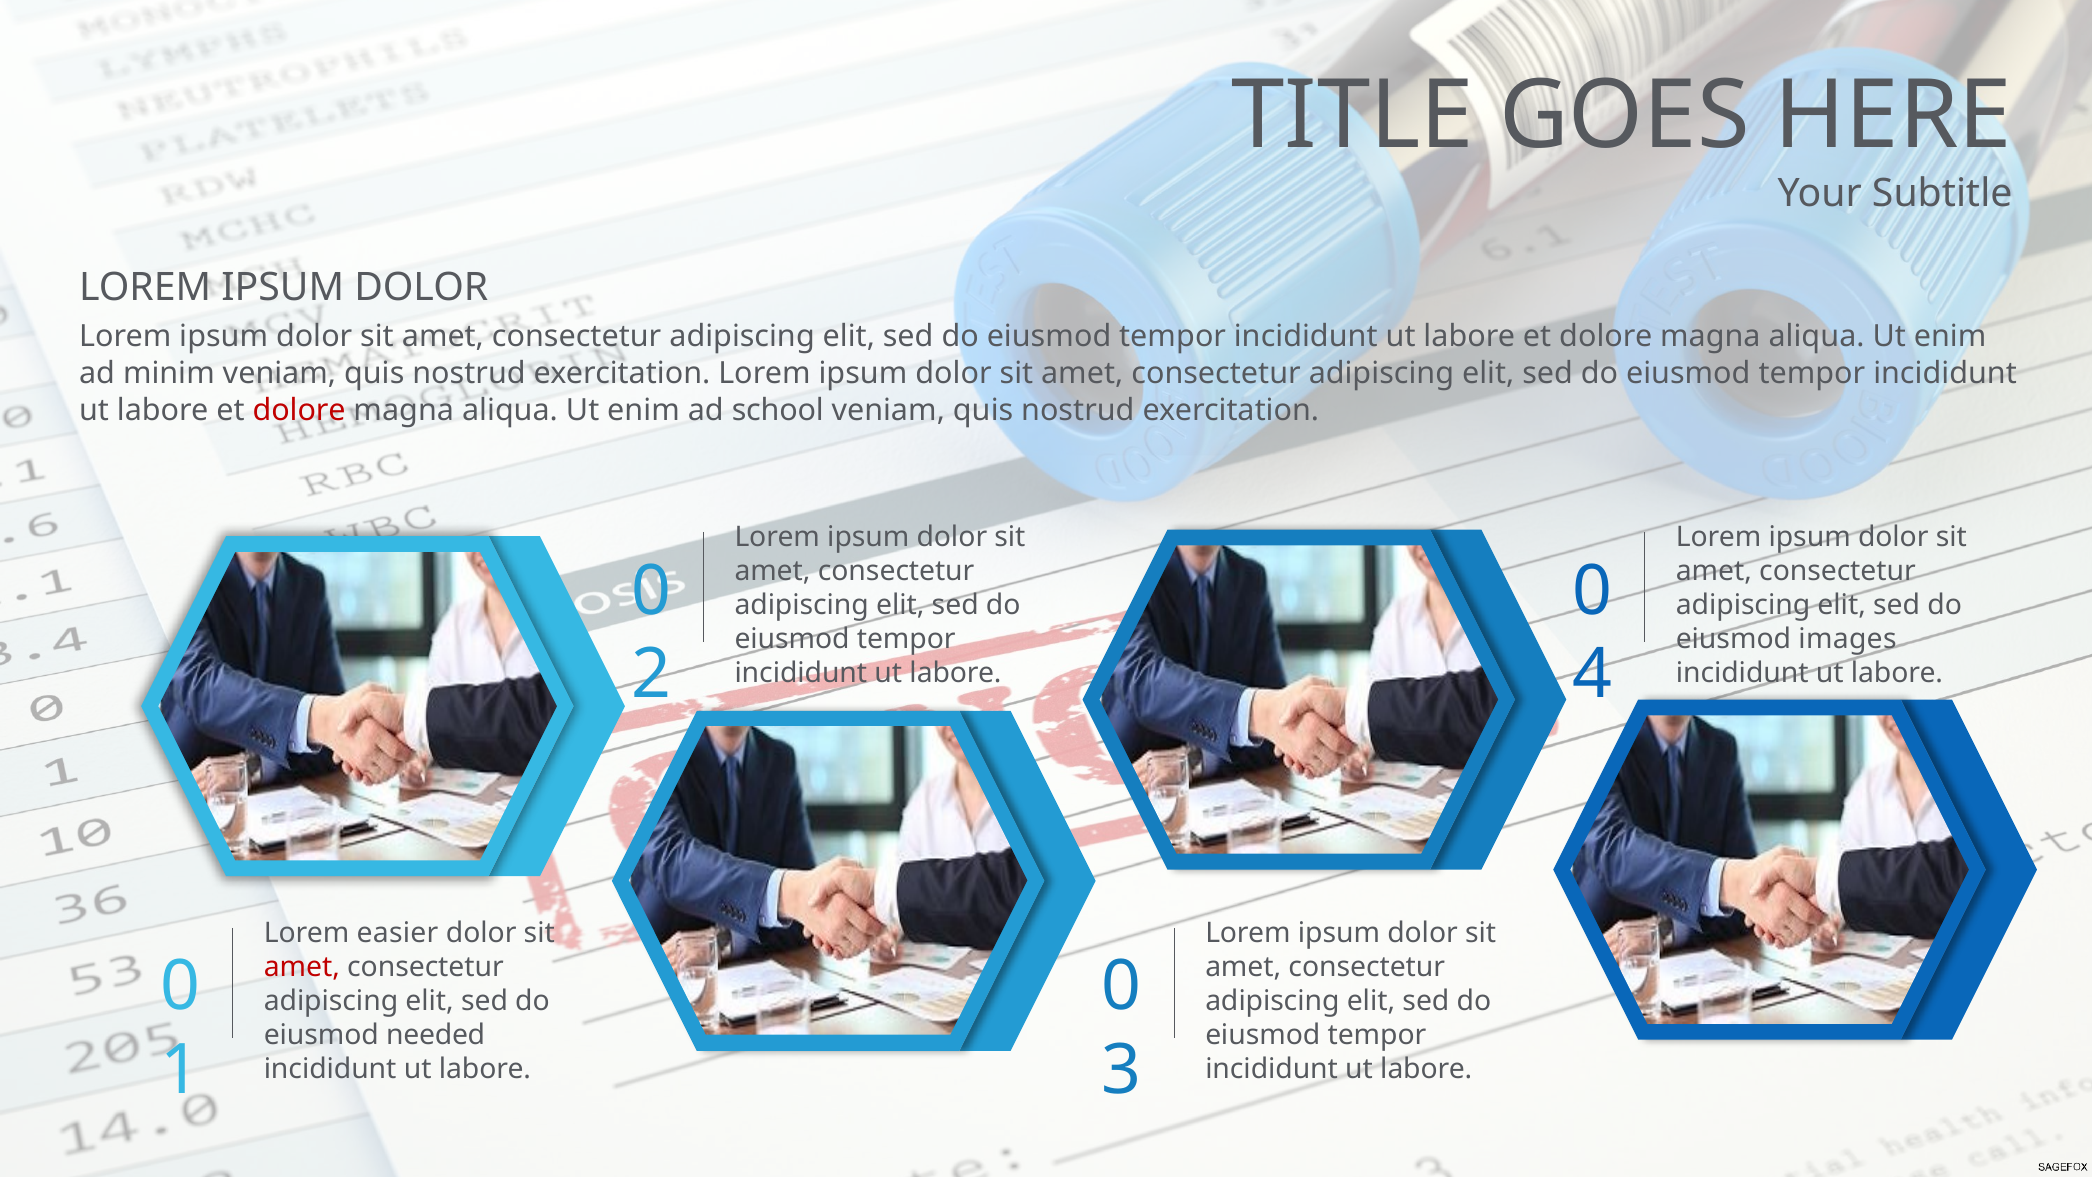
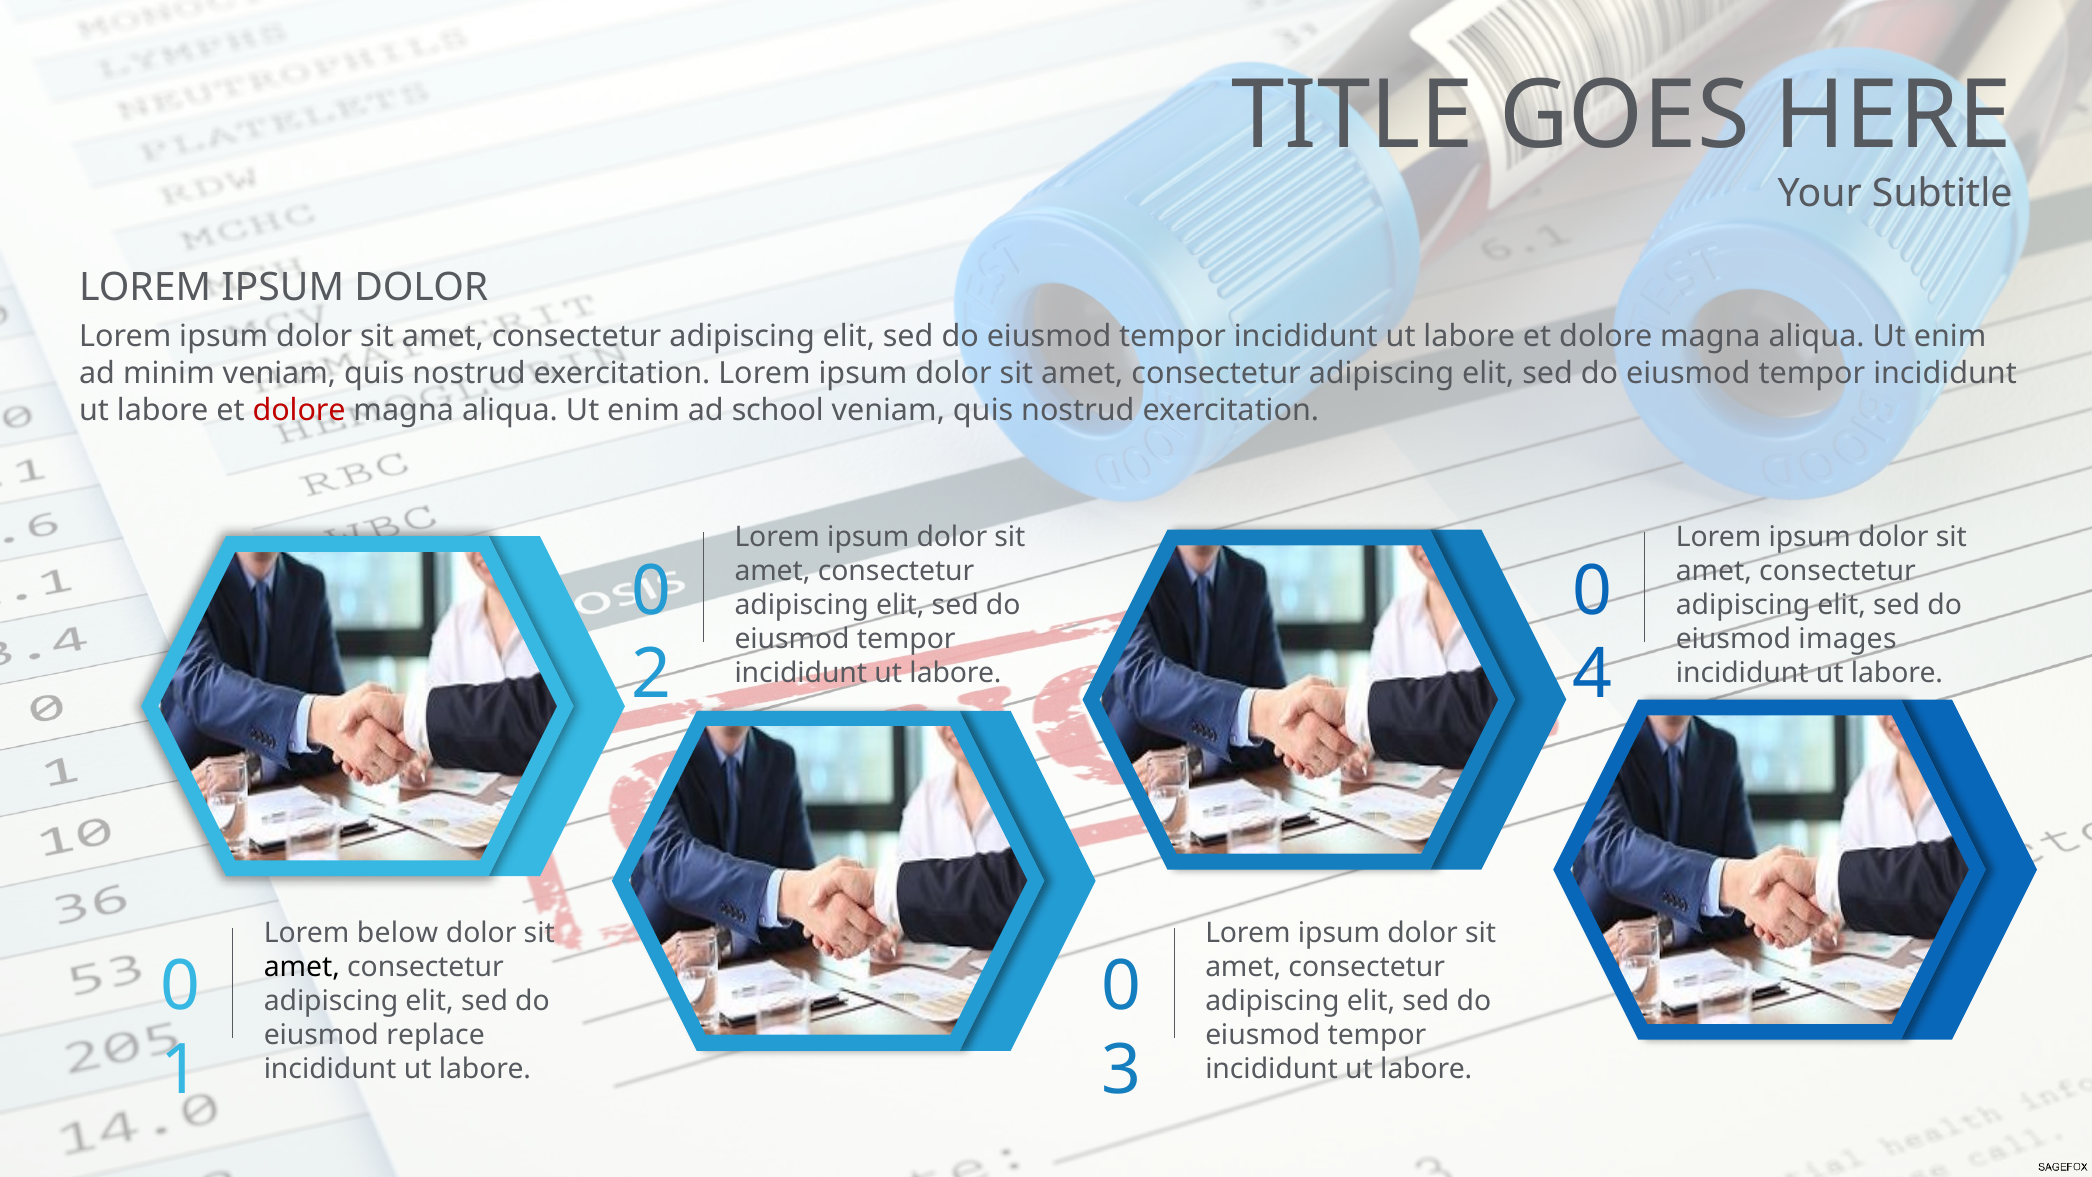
easier: easier -> below
amet at (302, 967) colour: red -> black
needed: needed -> replace
